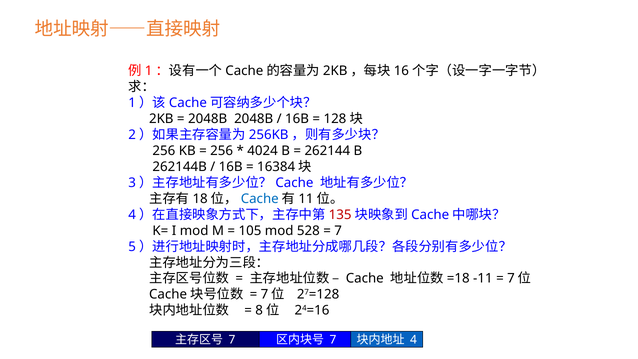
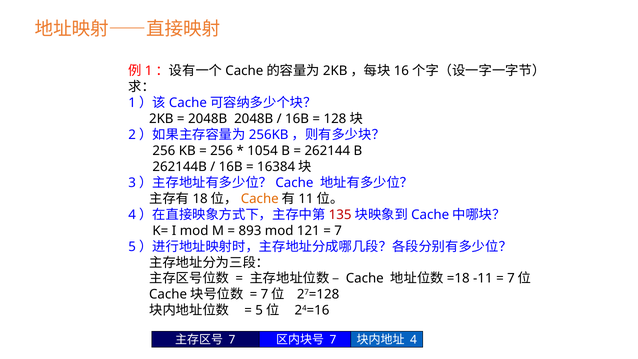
4024: 4024 -> 1054
Cache at (260, 199) colour: blue -> orange
105: 105 -> 893
528: 528 -> 121
8 at (259, 310): 8 -> 5
